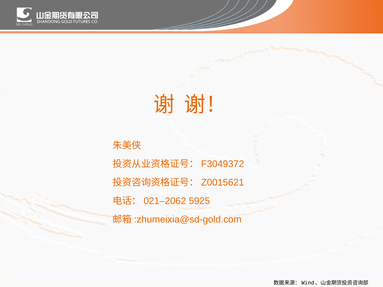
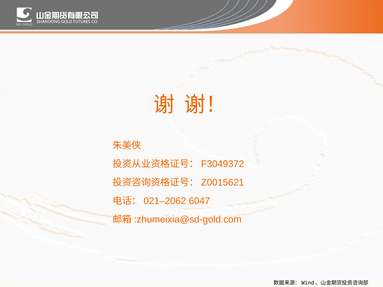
5925: 5925 -> 6047
